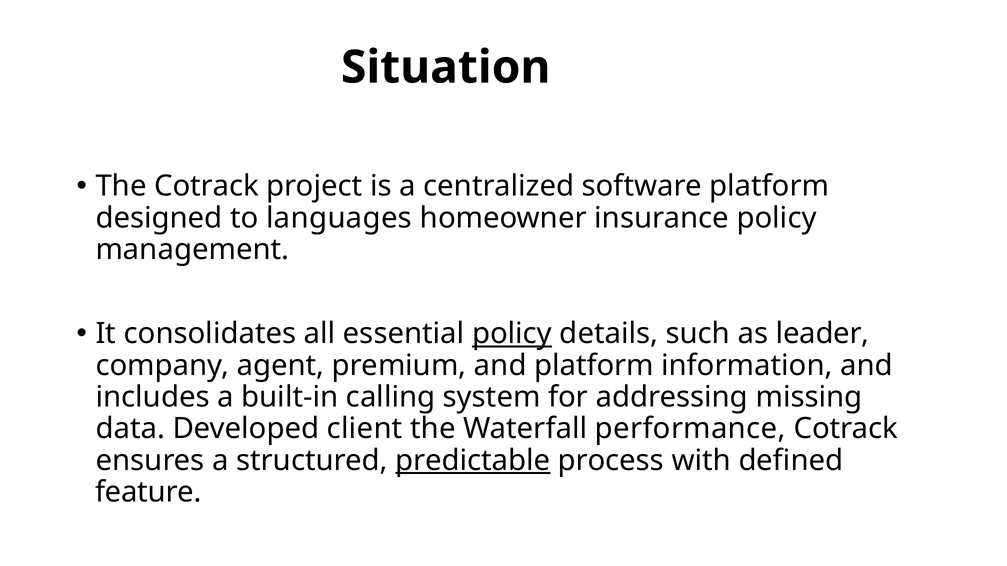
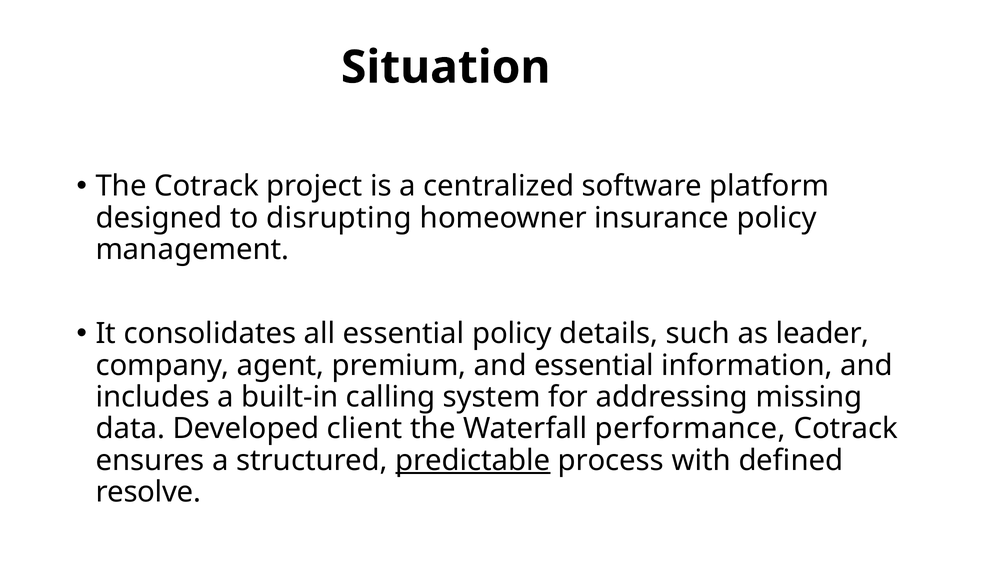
languages: languages -> disrupting
policy at (512, 334) underline: present -> none
and platform: platform -> essential
feature: feature -> resolve
